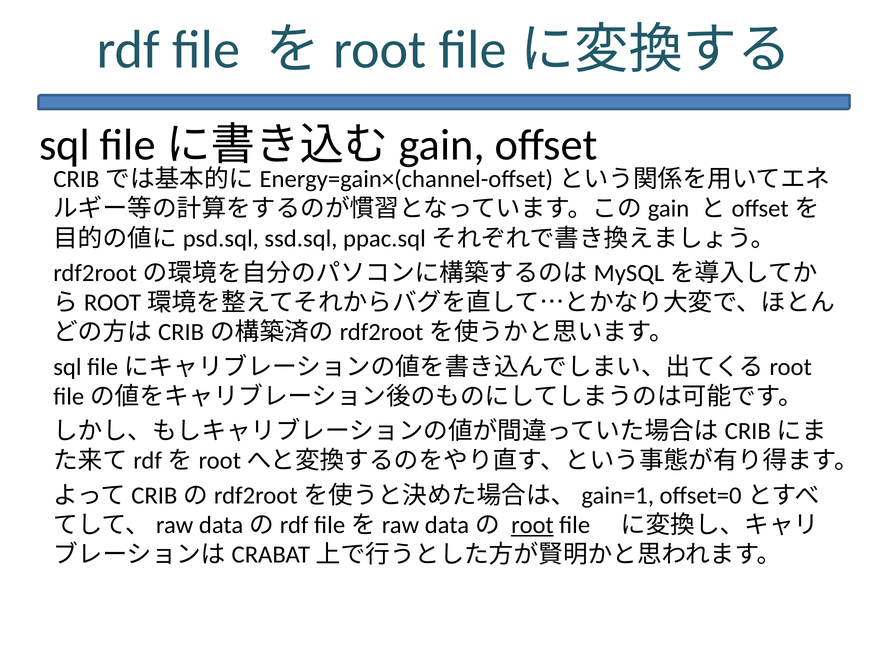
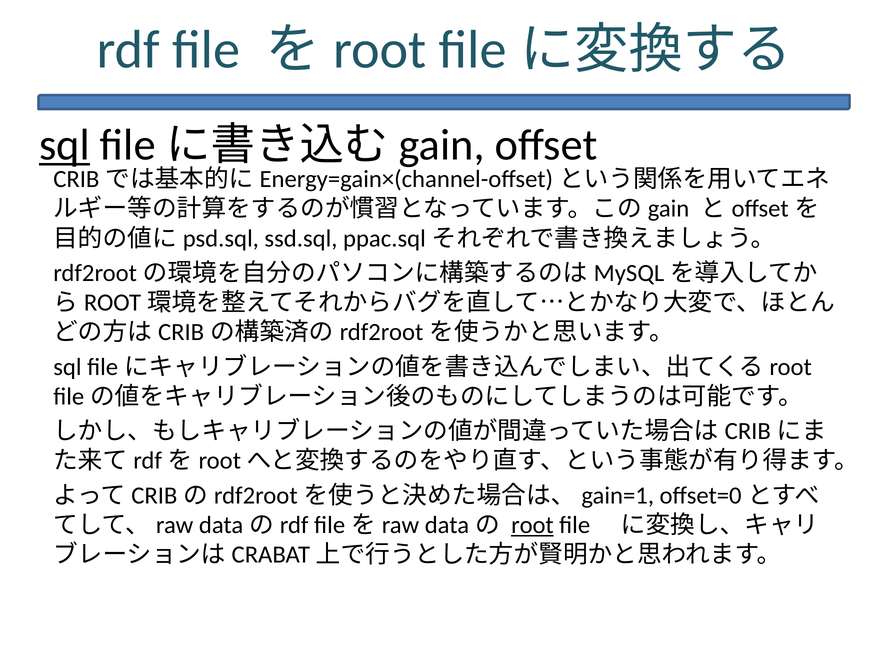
sql at (64, 145) underline: none -> present
